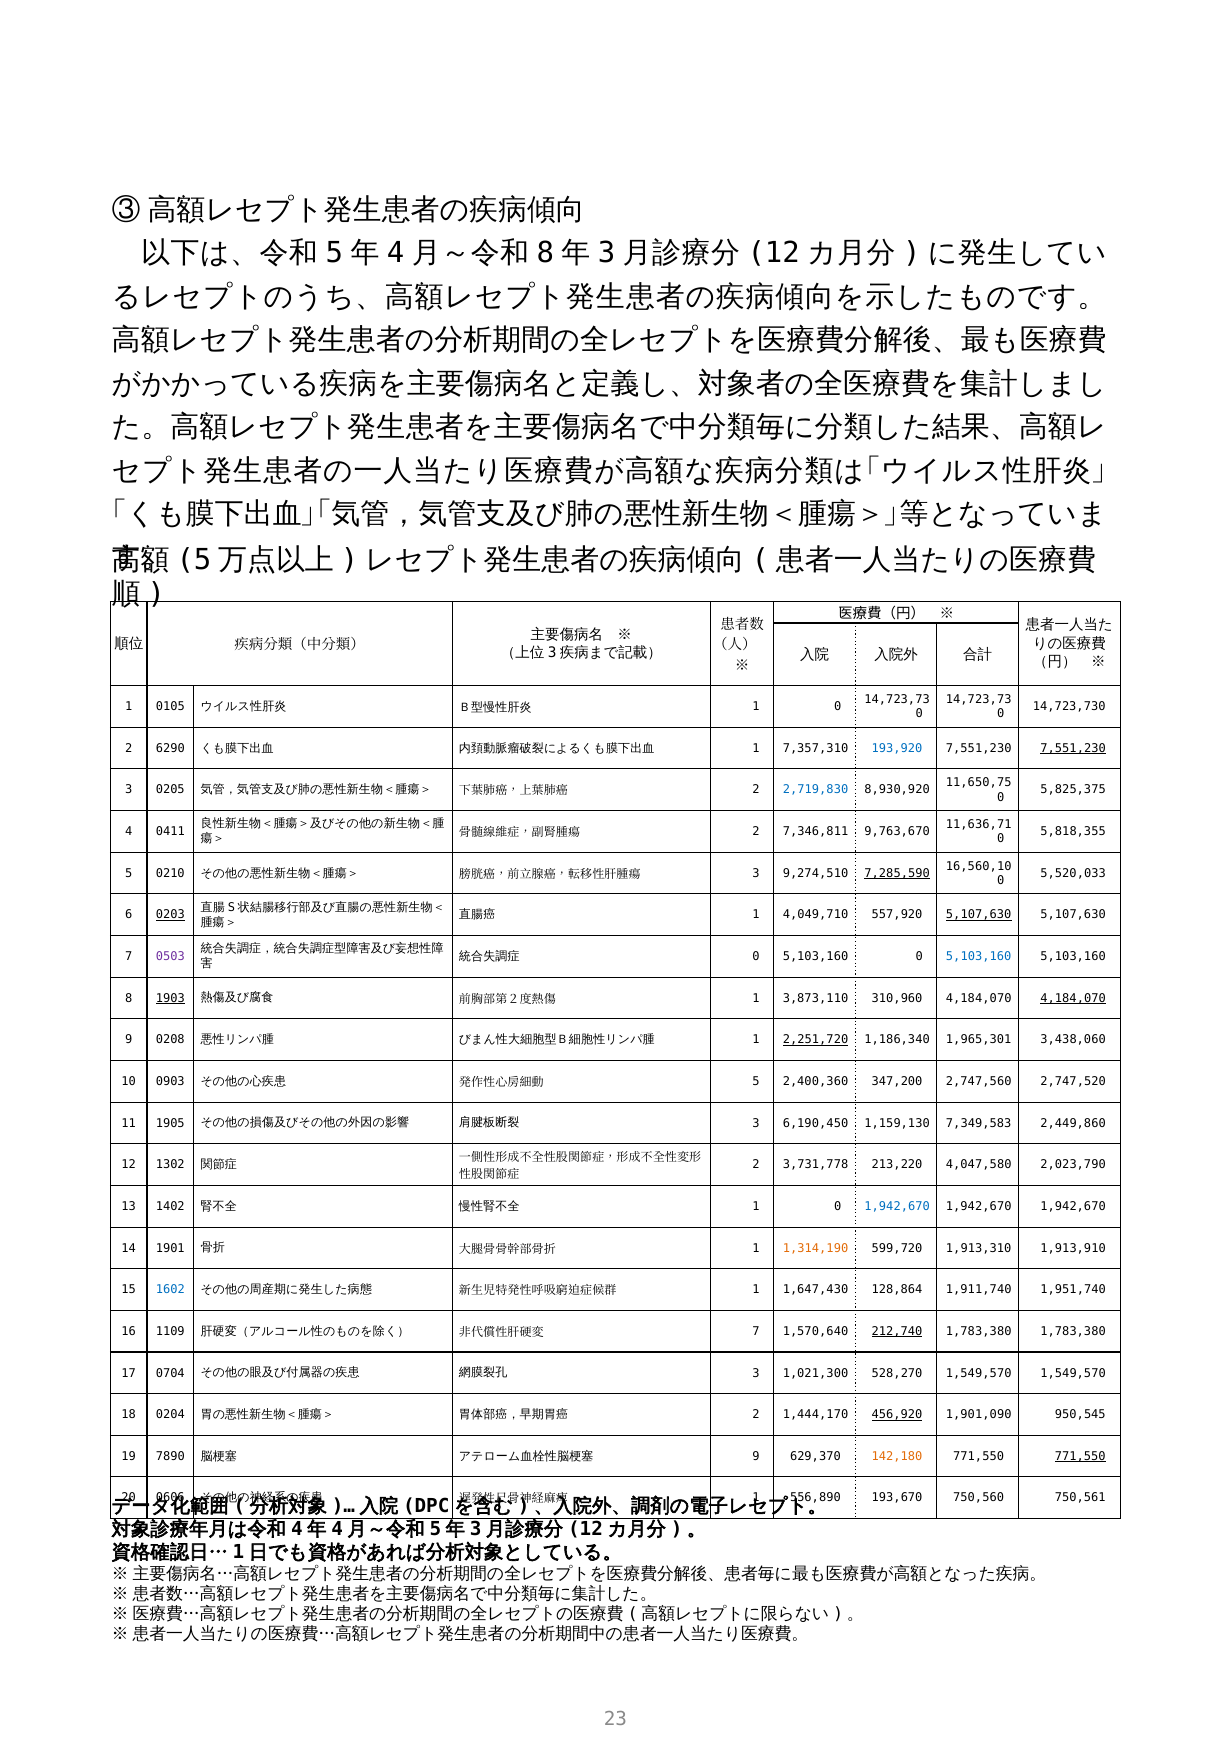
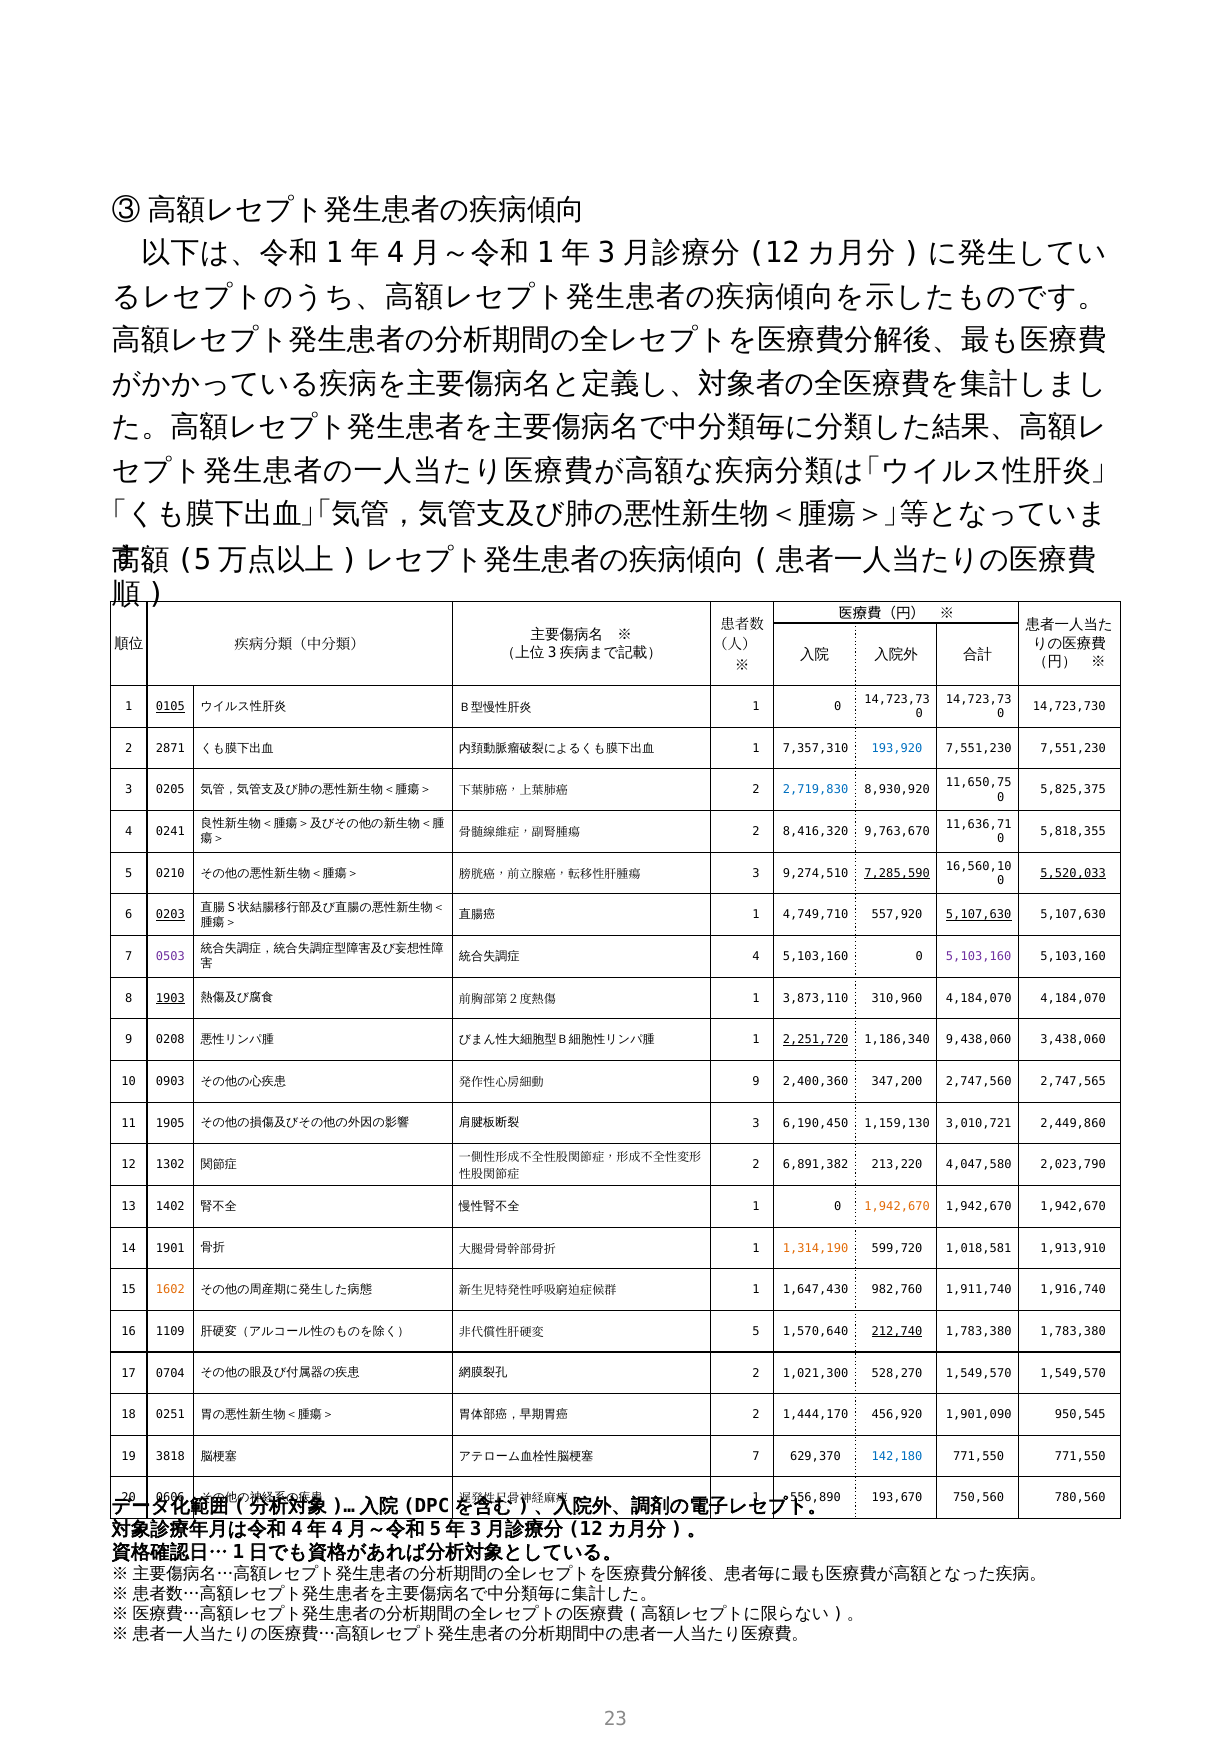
5 at (334, 253): 5 -> 1
8 at (545, 253): 8 -> 1
0105 underline: none -> present
6290: 6290 -> 2871
7,551,230 at (1073, 748) underline: present -> none
0411: 0411 -> 0241
7,346,811: 7,346,811 -> 8,416,320
5,520,033 underline: none -> present
4,049,710: 4,049,710 -> 4,749,710
0 at (756, 957): 0 -> 4
5,103,160 at (979, 957) colour: blue -> purple
4,184,070 at (1073, 998) underline: present -> none
1,965,301: 1,965,301 -> 9,438,060
5 at (756, 1082): 5 -> 9
2,747,520: 2,747,520 -> 2,747,565
7,349,583: 7,349,583 -> 3,010,721
3,731,778: 3,731,778 -> 6,891,382
1,942,670 at (897, 1207) colour: blue -> orange
1,913,310: 1,913,310 -> 1,018,581
1602 colour: blue -> orange
128,864: 128,864 -> 982,760
1,951,740: 1,951,740 -> 1,916,740
7 at (756, 1331): 7 -> 5
3 at (756, 1373): 3 -> 2
0204: 0204 -> 0251
456,920 underline: present -> none
7890: 7890 -> 3818
9 at (756, 1456): 9 -> 7
142,180 colour: orange -> blue
771,550 at (1080, 1456) underline: present -> none
750,561: 750,561 -> 780,560
